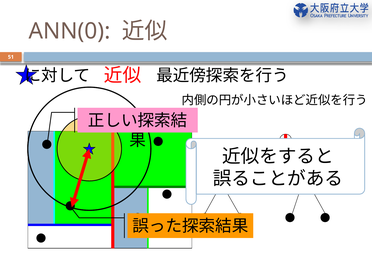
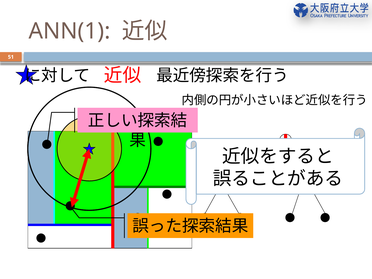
ANN(0: ANN(0 -> ANN(1
